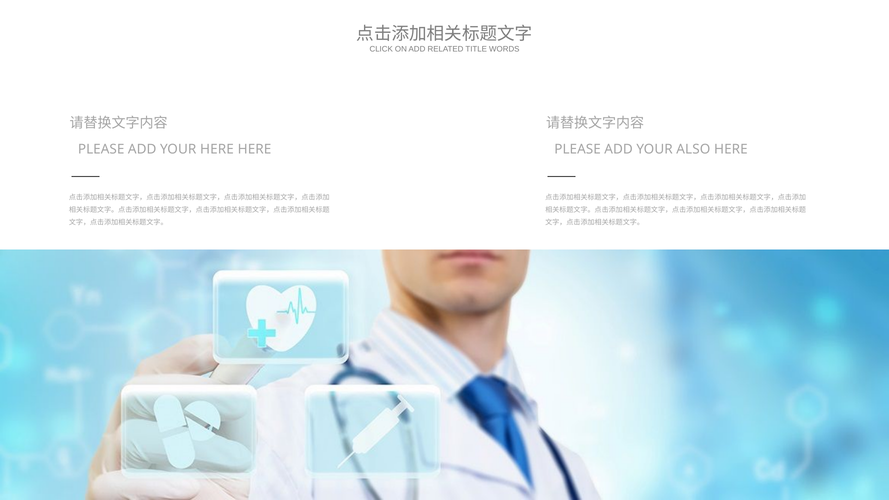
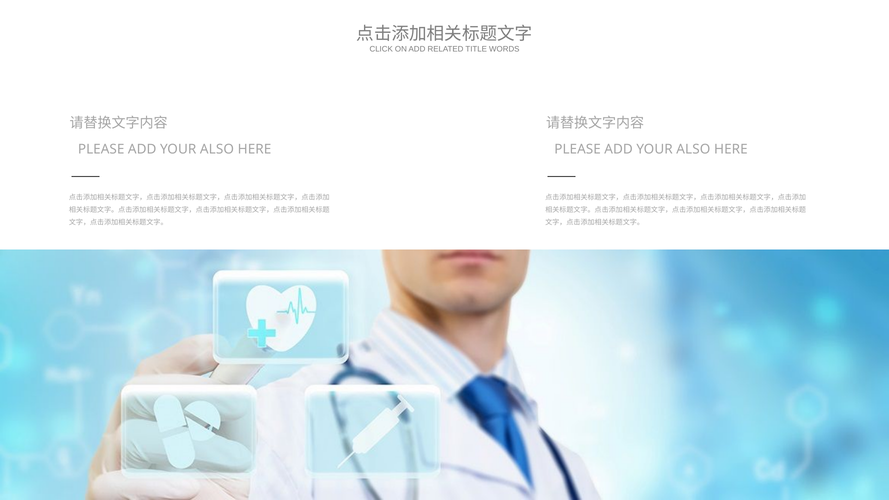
HERE at (217, 149): HERE -> ALSO
